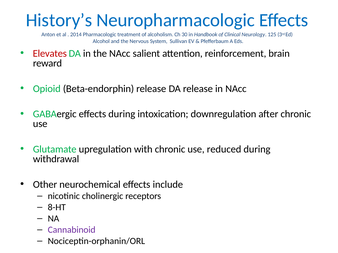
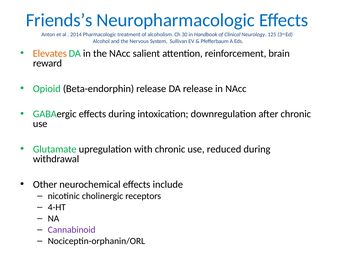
History’s: History’s -> Friends’s
Elevates colour: red -> orange
8-HT: 8-HT -> 4-HT
